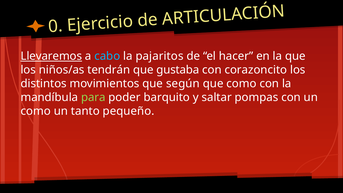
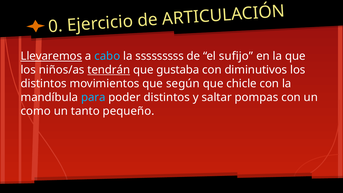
pajaritos: pajaritos -> sssssssss
hacer: hacer -> sufijo
tendrán underline: none -> present
corazoncito: corazoncito -> diminutivos
que como: como -> chicle
para colour: light green -> light blue
poder barquito: barquito -> distintos
